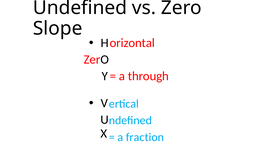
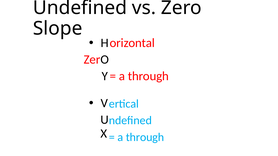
fraction at (145, 138): fraction -> through
